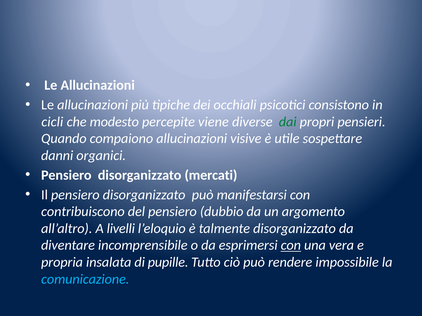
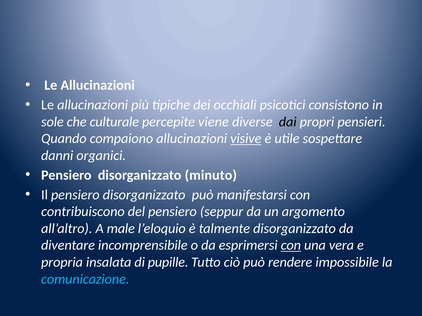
cicli: cicli -> sole
modesto: modesto -> culturale
dai colour: green -> black
visive underline: none -> present
mercati: mercati -> minuto
dubbio: dubbio -> seppur
livelli: livelli -> male
